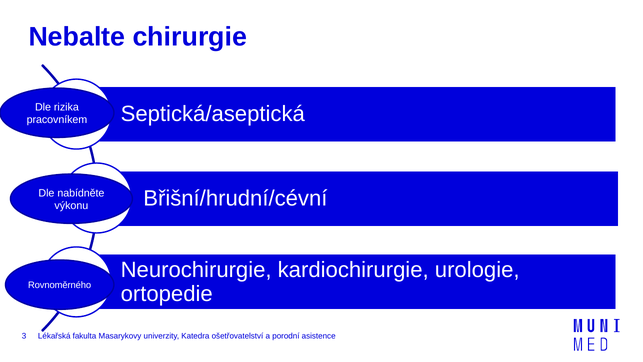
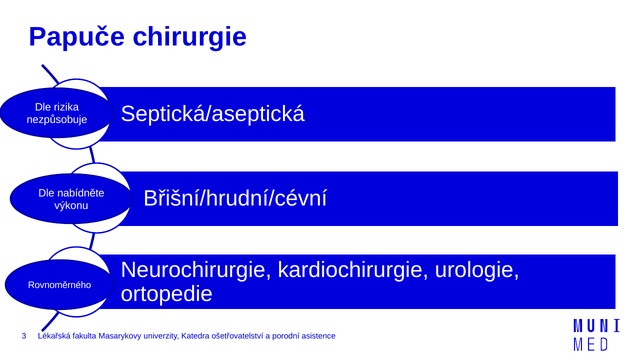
Nebalte: Nebalte -> Papuče
pracovníkem: pracovníkem -> nezpůsobuje
